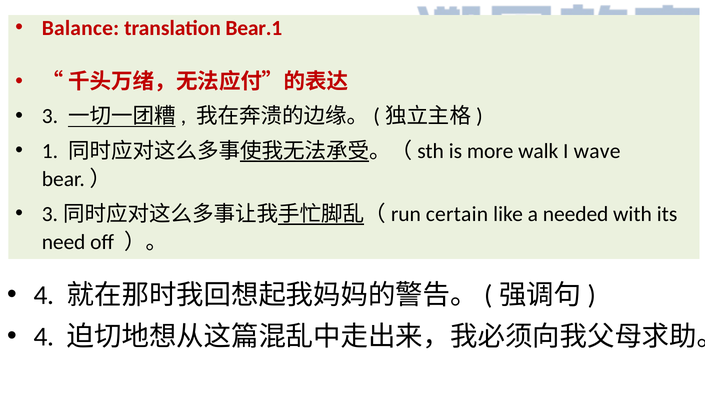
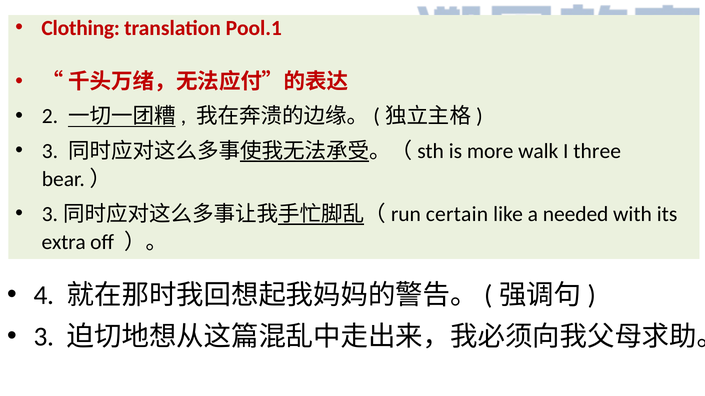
Balance: Balance -> Clothing
Bear.1: Bear.1 -> Pool.1
3: 3 -> 2
1 at (50, 151): 1 -> 3
wave: wave -> three
need: need -> extra
4 at (44, 337): 4 -> 3
